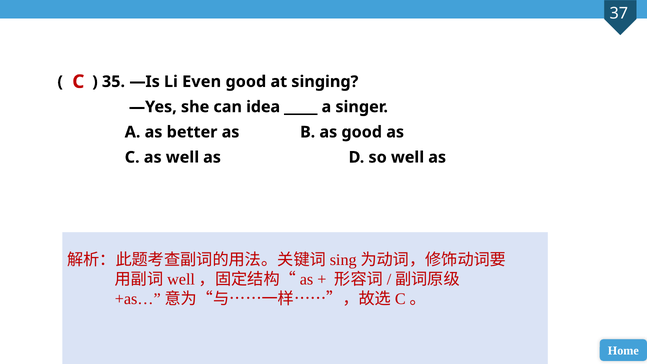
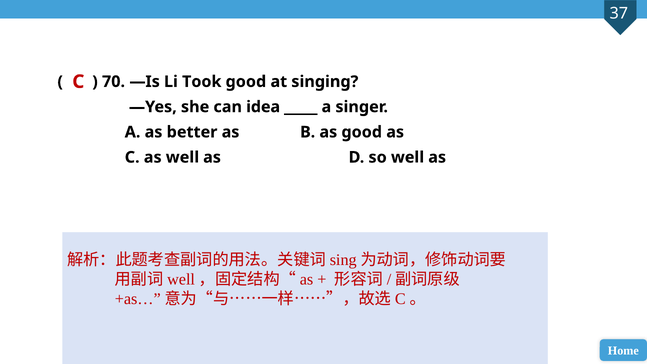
35: 35 -> 70
Even: Even -> Took
